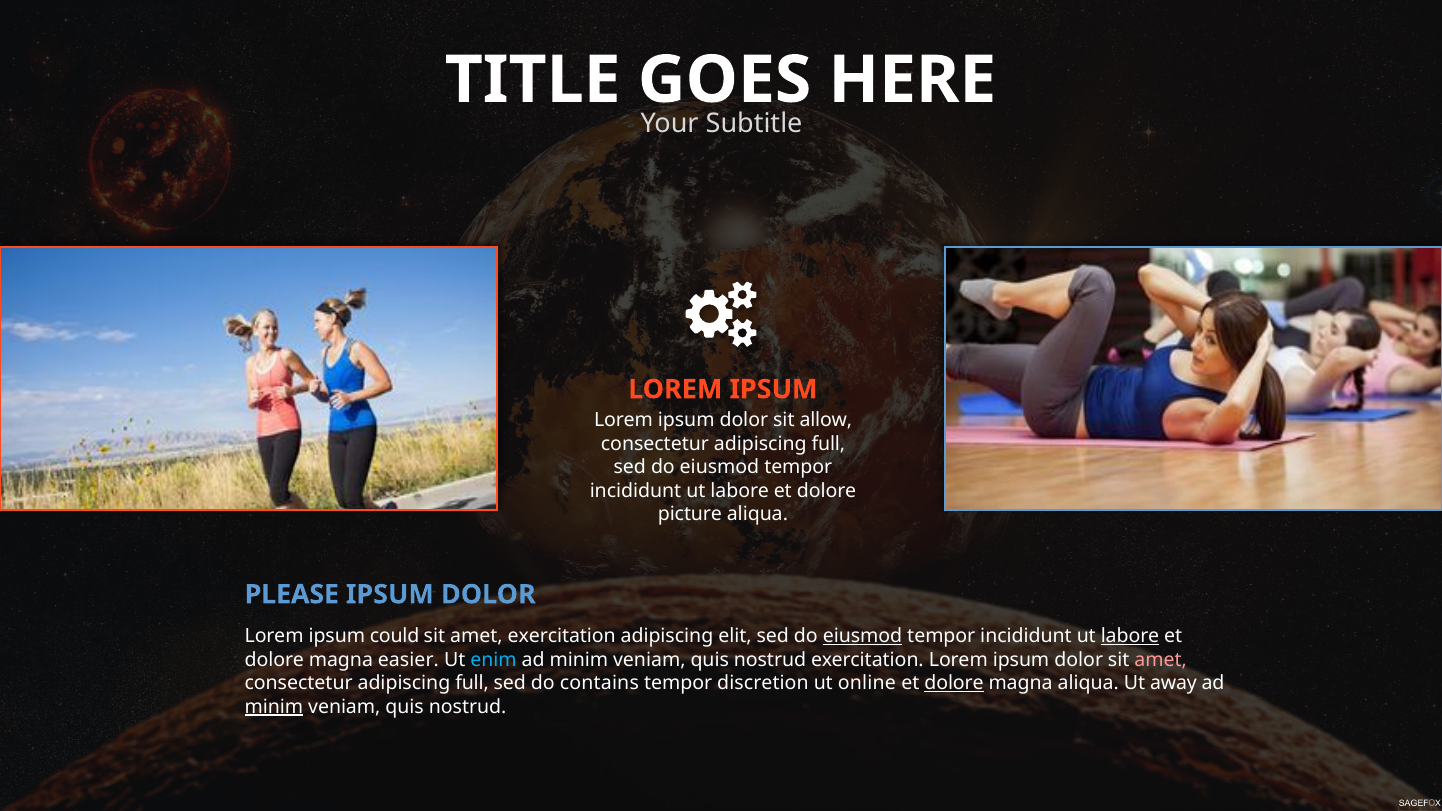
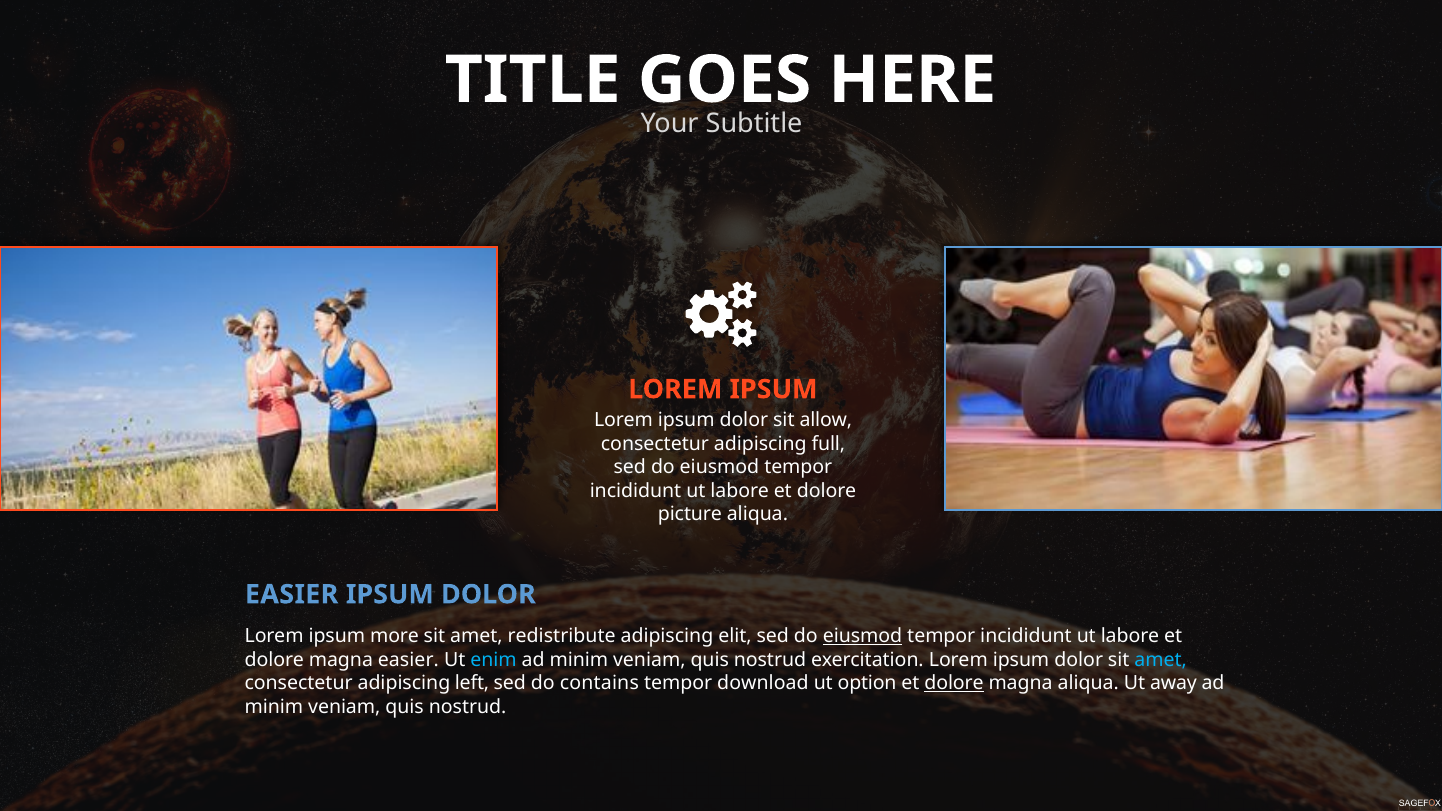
PLEASE at (292, 595): PLEASE -> EASIER
could: could -> more
amet exercitation: exercitation -> redistribute
labore at (1130, 636) underline: present -> none
amet at (1161, 660) colour: pink -> light blue
full at (472, 683): full -> left
discretion: discretion -> download
online: online -> option
minim at (274, 707) underline: present -> none
